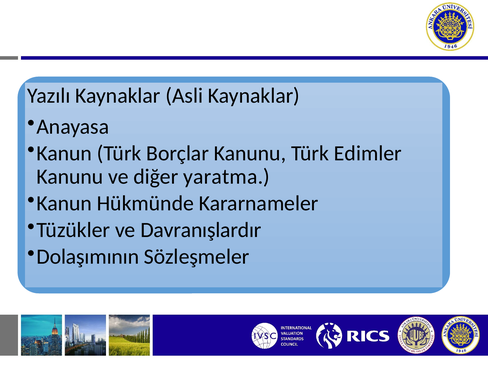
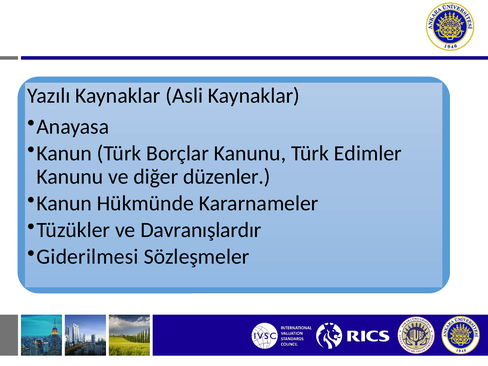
yaratma: yaratma -> düzenler
Dolaşımının: Dolaşımının -> Giderilmesi
